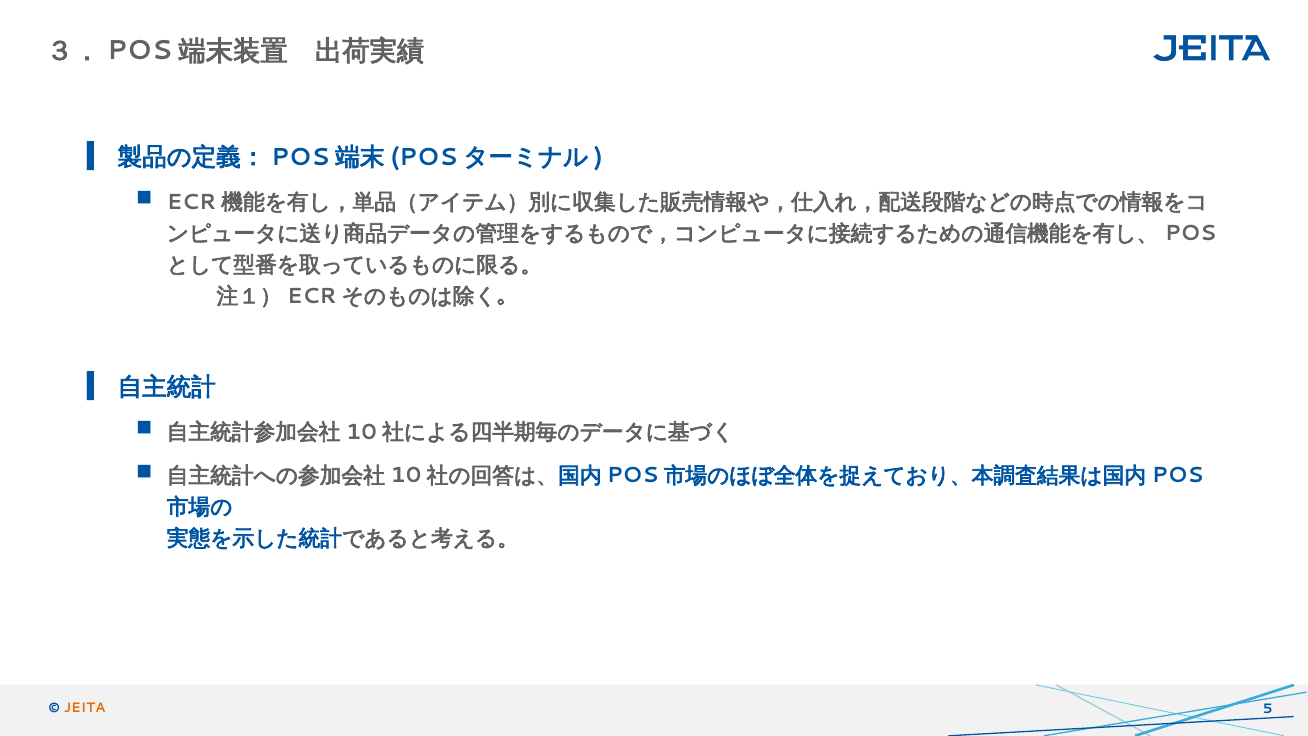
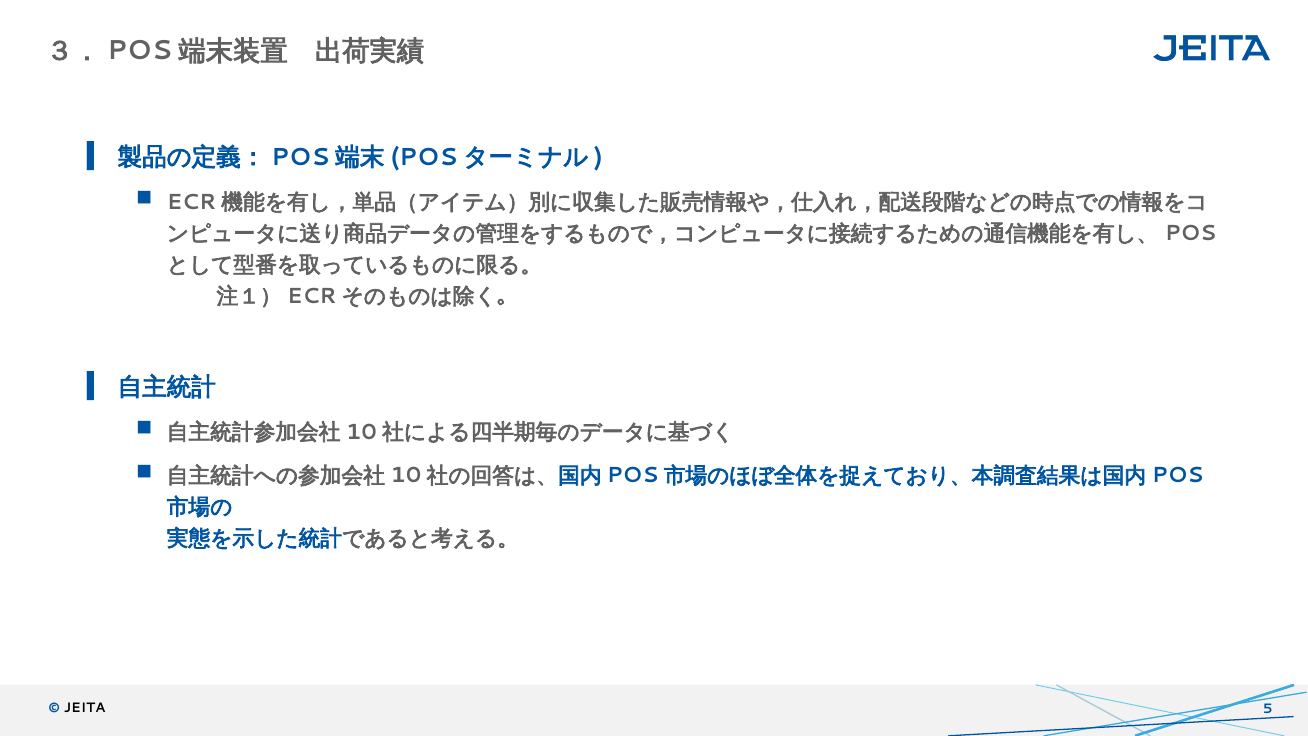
JEITA colour: orange -> black
